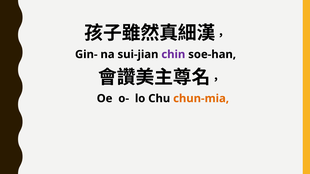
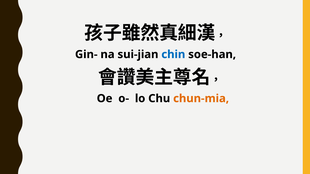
chin colour: purple -> blue
